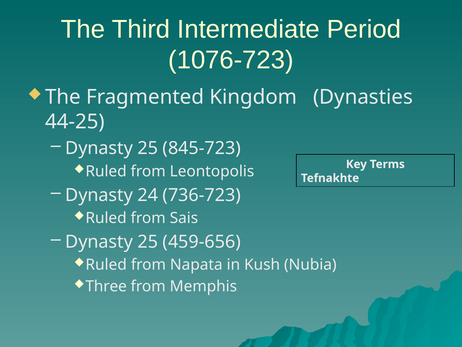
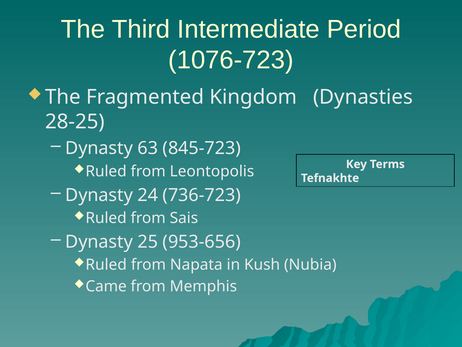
44-25: 44-25 -> 28-25
25 at (148, 148): 25 -> 63
459-656: 459-656 -> 953-656
Three: Three -> Came
